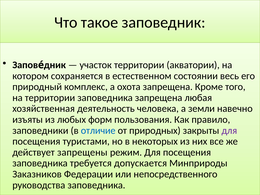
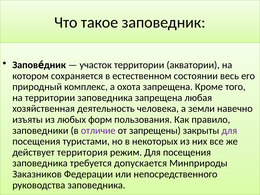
отличие colour: blue -> purple
природных: природных -> запрещены
запрещены: запрещены -> территория
